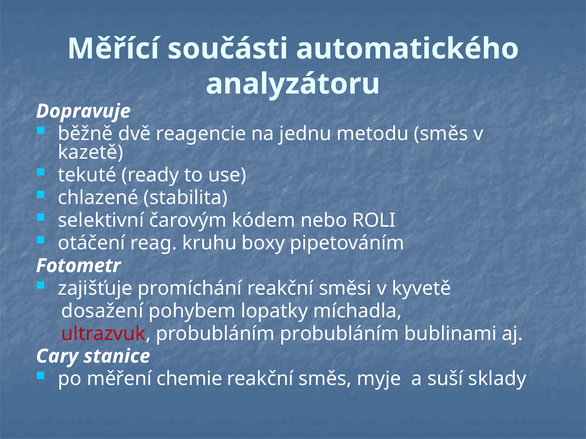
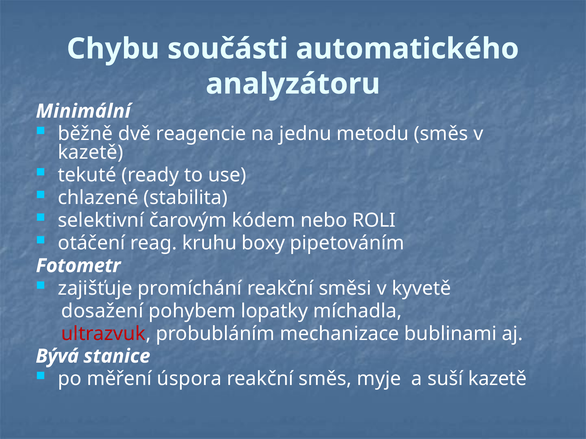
Měřící: Měřící -> Chybu
Dopravuje: Dopravuje -> Minimální
probubláním probubláním: probubláním -> mechanizace
Cary: Cary -> Bývá
chemie: chemie -> úspora
suší sklady: sklady -> kazetě
